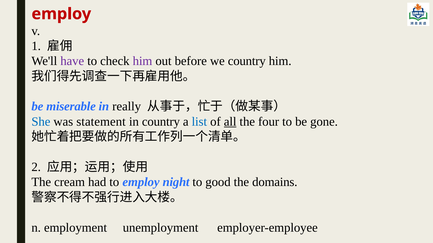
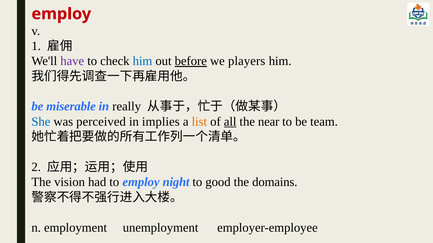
him at (143, 61) colour: purple -> blue
before underline: none -> present
we country: country -> players
statement: statement -> perceived
in country: country -> implies
list colour: blue -> orange
four: four -> near
gone: gone -> team
cream: cream -> vision
